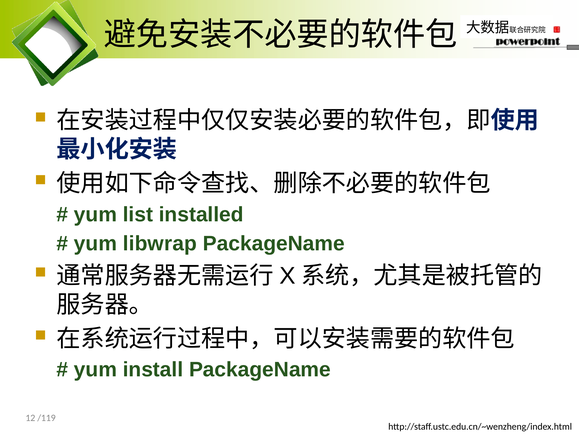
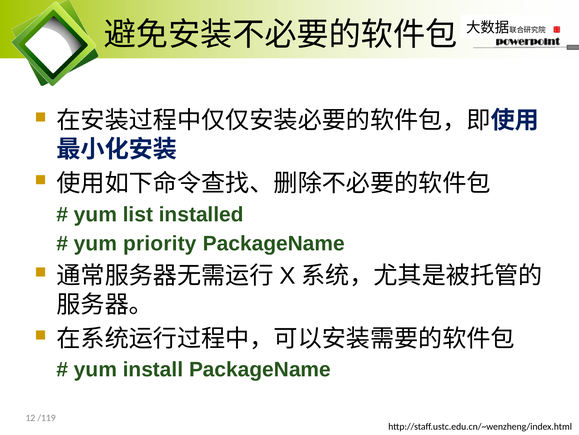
libwrap: libwrap -> priority
